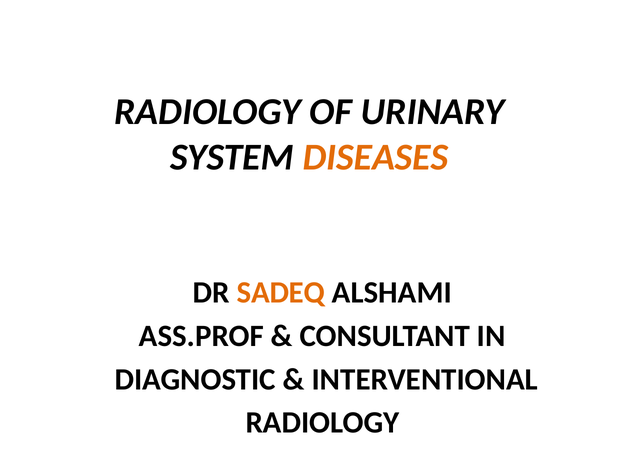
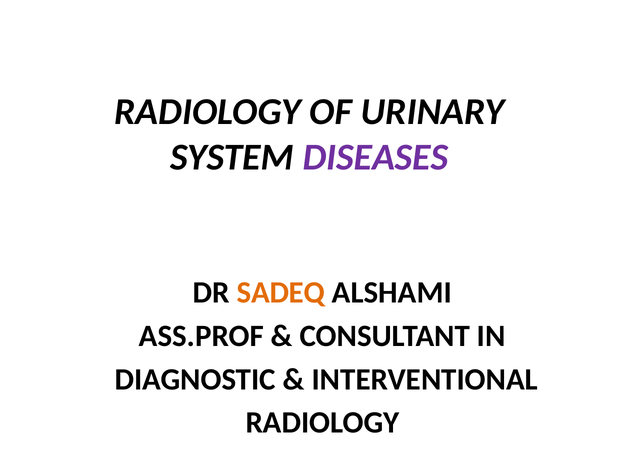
DISEASES colour: orange -> purple
